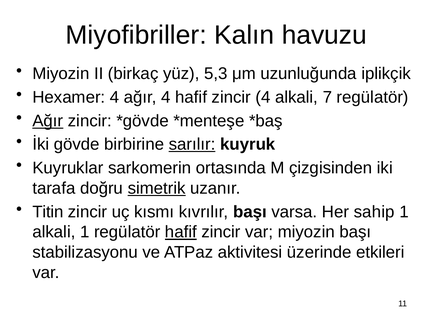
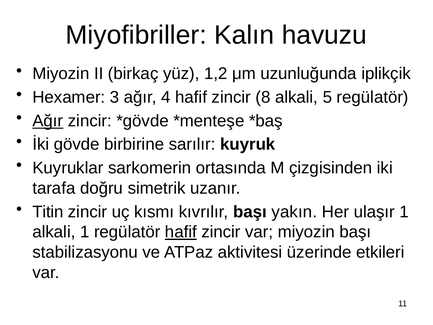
5,3: 5,3 -> 1,2
Hexamer 4: 4 -> 3
zincir 4: 4 -> 8
7: 7 -> 5
sarılır underline: present -> none
simetrik underline: present -> none
varsa: varsa -> yakın
sahip: sahip -> ulaşır
